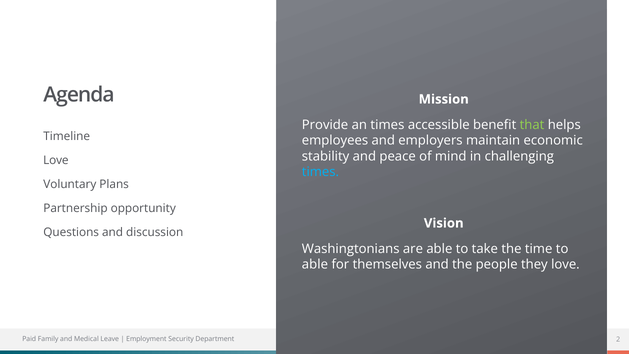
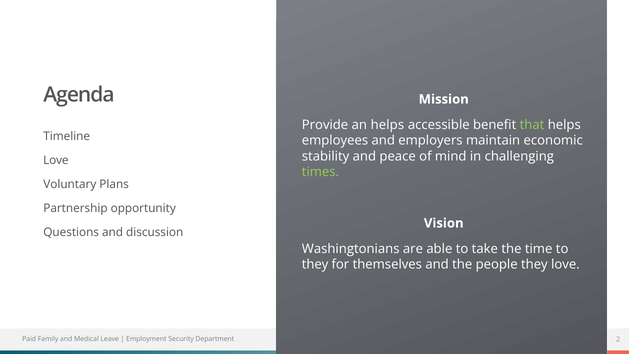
an times: times -> helps
times at (320, 172) colour: light blue -> light green
able at (315, 264): able -> they
